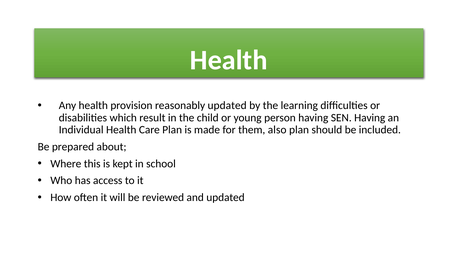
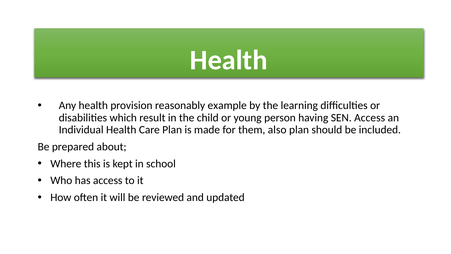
reasonably updated: updated -> example
SEN Having: Having -> Access
